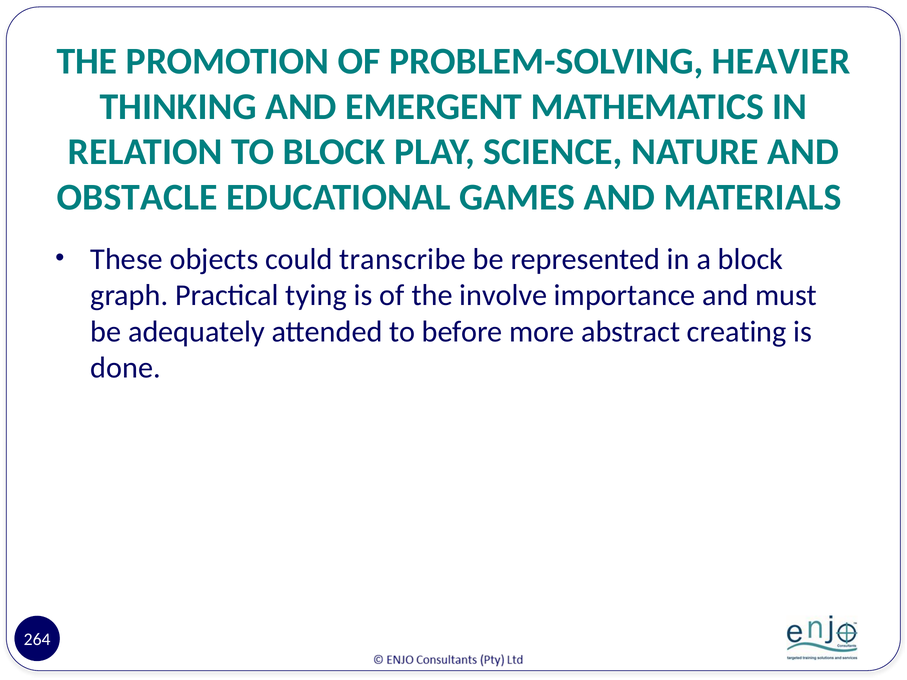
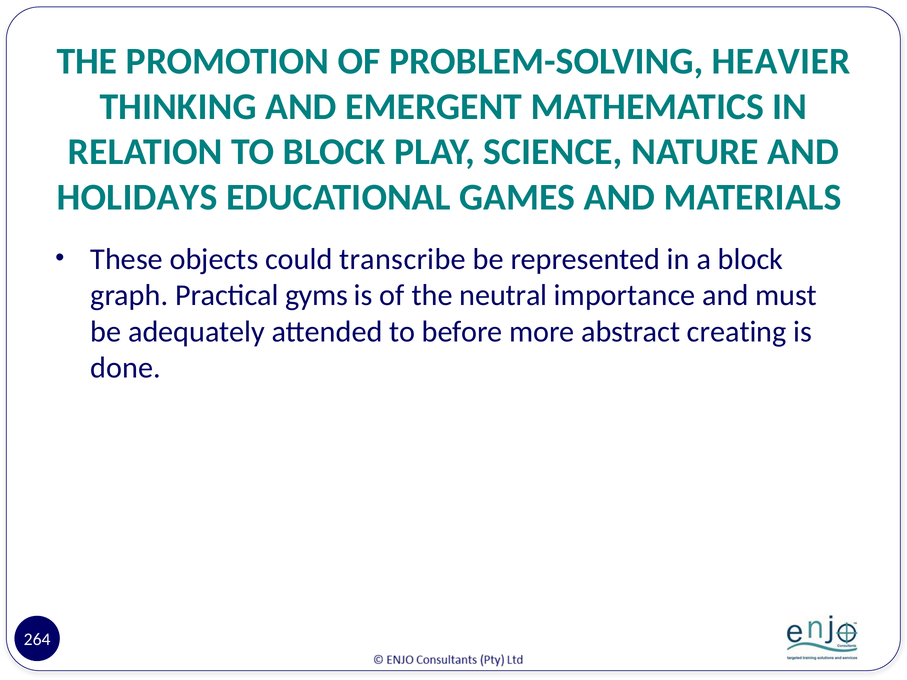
OBSTACLE: OBSTACLE -> HOLIDAYS
tying: tying -> gyms
involve: involve -> neutral
